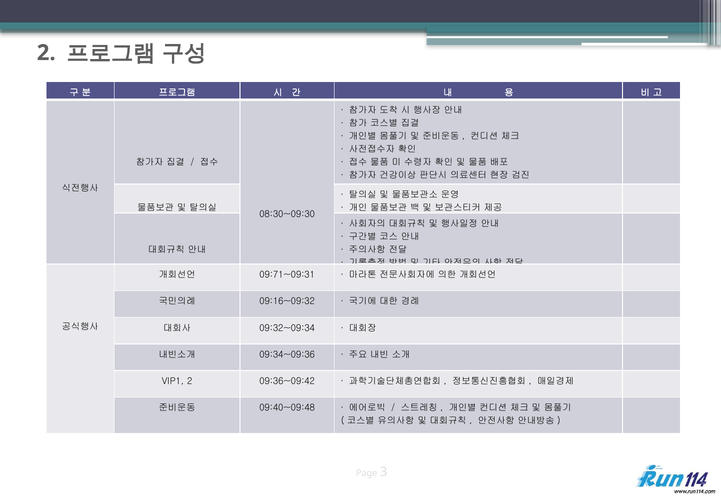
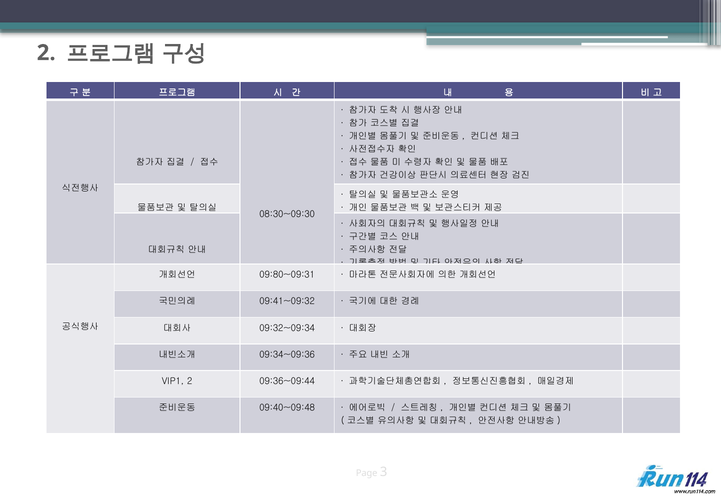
09:71~09:31: 09:71~09:31 -> 09:80~09:31
09:16~09:32: 09:16~09:32 -> 09:41~09:32
09:36~09:42: 09:36~09:42 -> 09:36~09:44
